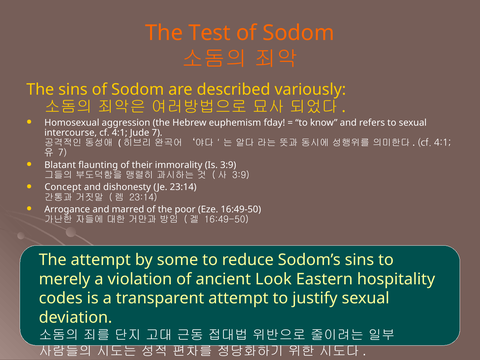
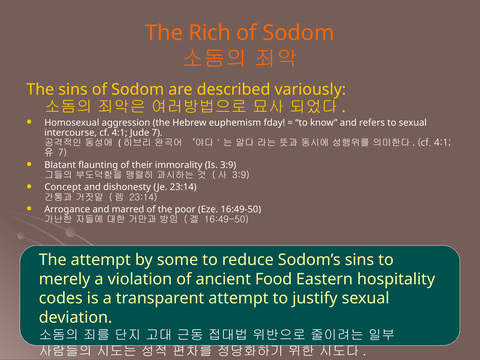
Test: Test -> Rich
Look: Look -> Food
